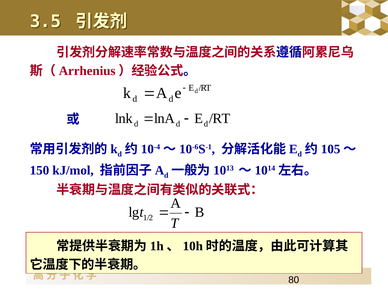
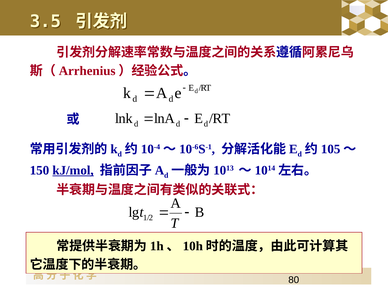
kJ/mol underline: none -> present
